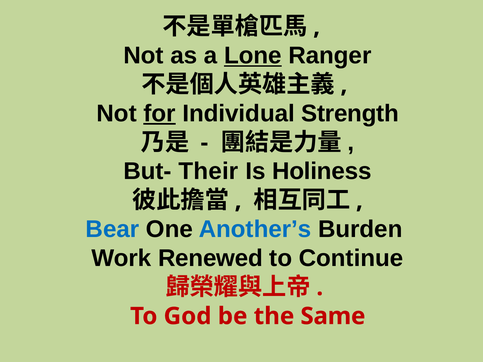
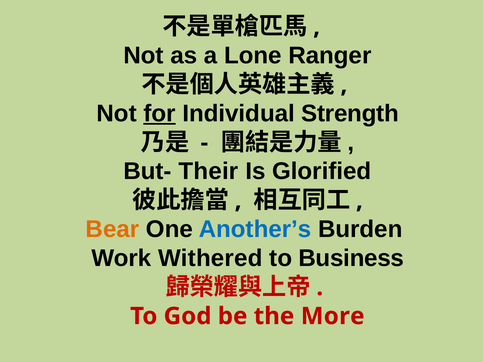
Lone underline: present -> none
Holiness: Holiness -> Glorified
Bear colour: blue -> orange
Renewed: Renewed -> Withered
Continue: Continue -> Business
Same: Same -> More
